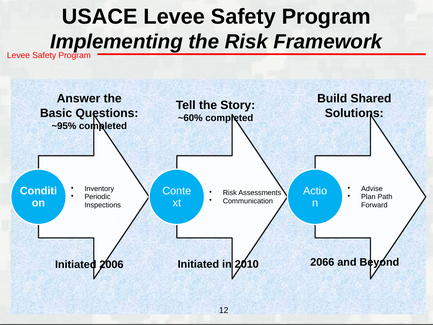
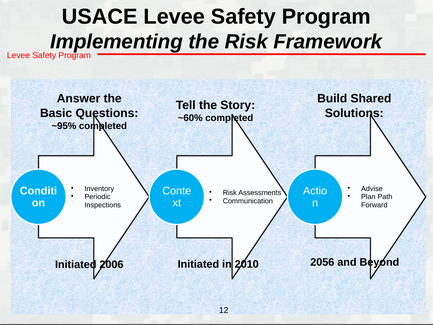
2066: 2066 -> 2056
